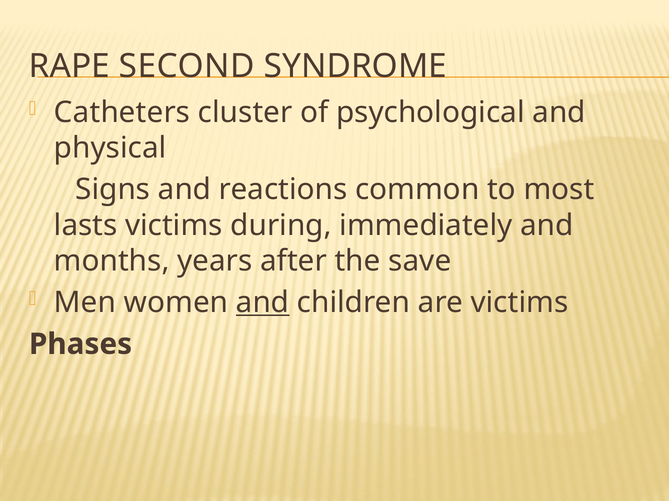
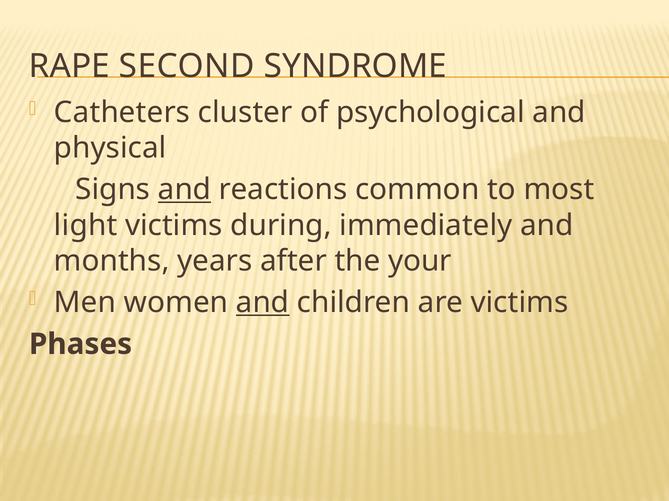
and at (185, 190) underline: none -> present
lasts: lasts -> light
save: save -> your
